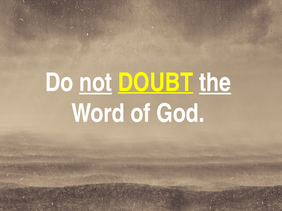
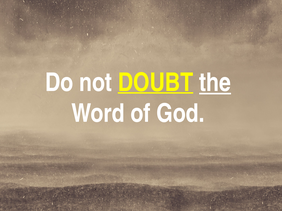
not underline: present -> none
